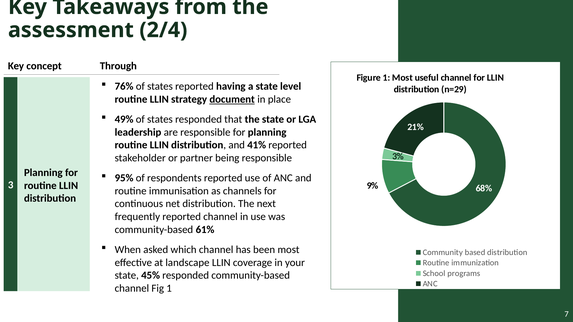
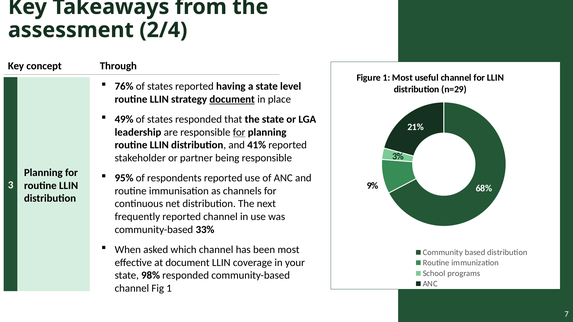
for at (239, 132) underline: none -> present
61%: 61% -> 33%
at landscape: landscape -> document
45%: 45% -> 98%
